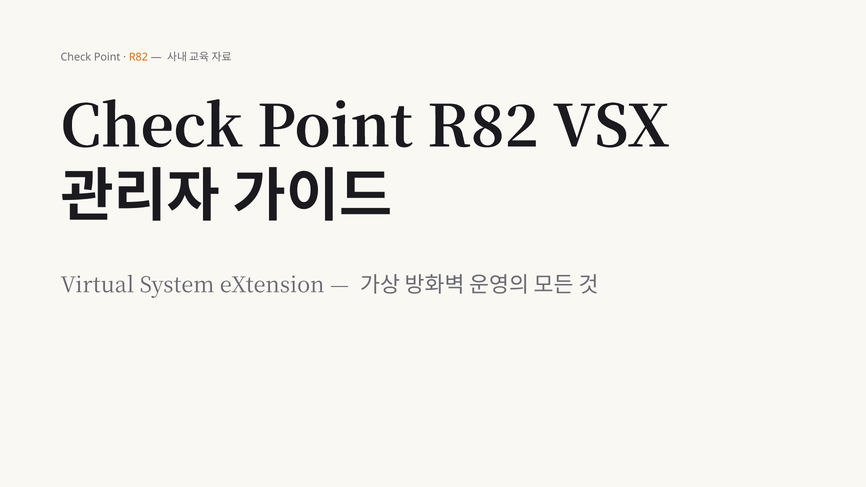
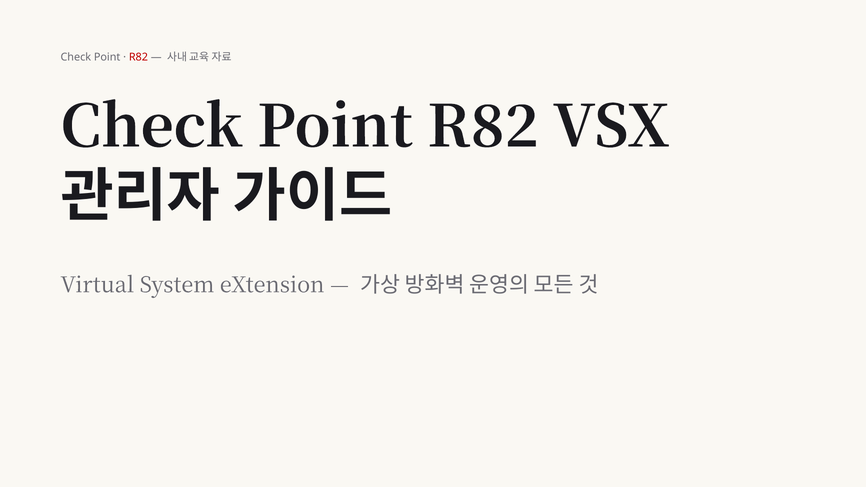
R82 at (138, 57) colour: orange -> red
